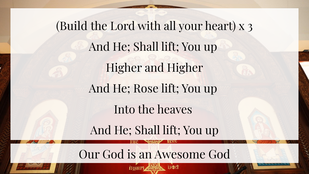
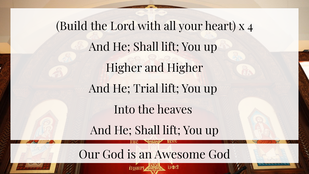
3: 3 -> 4
Rose: Rose -> Trial
